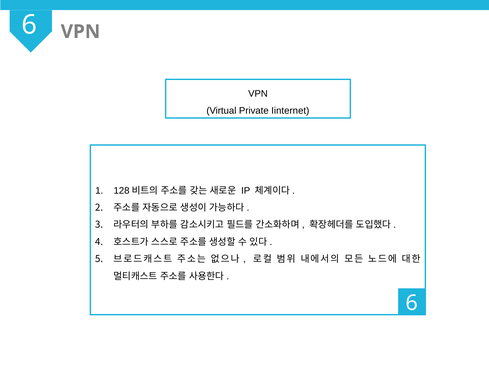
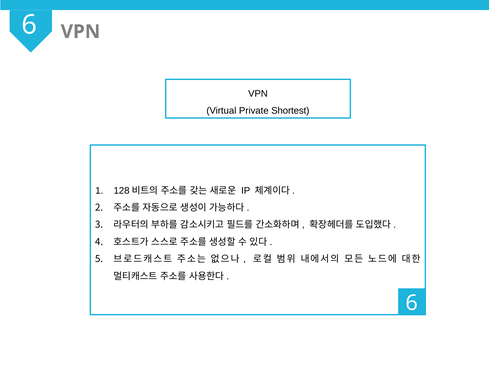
Iinternet: Iinternet -> Shortest
